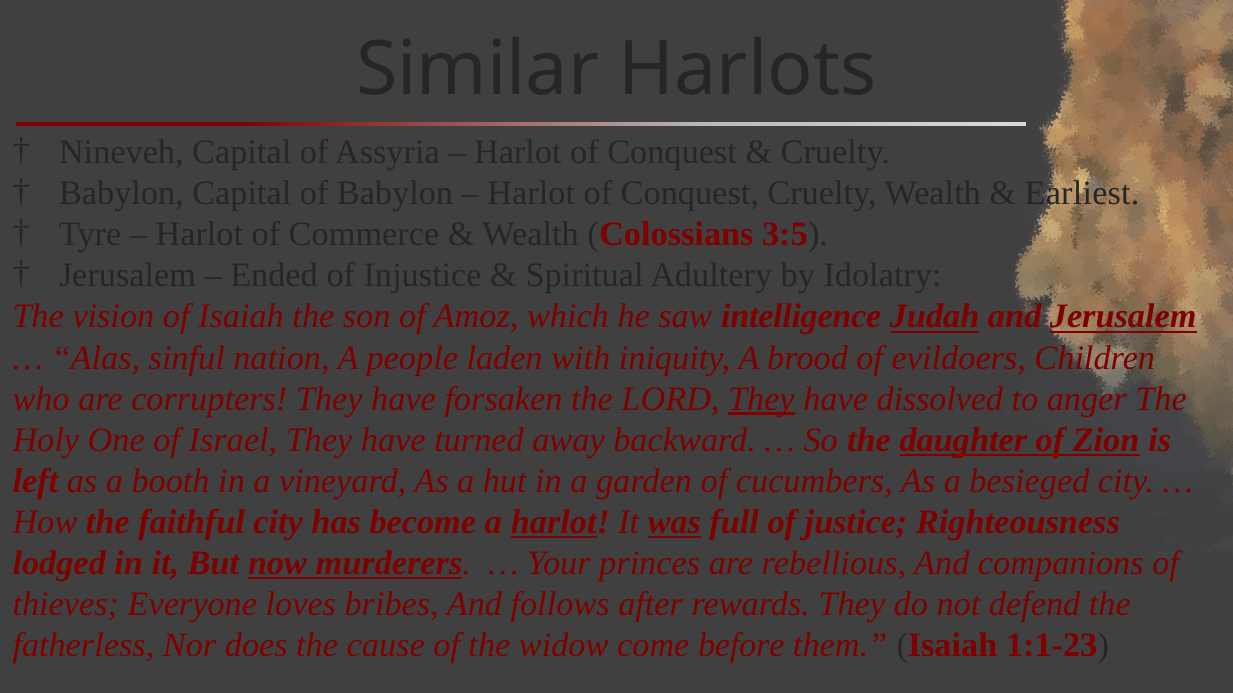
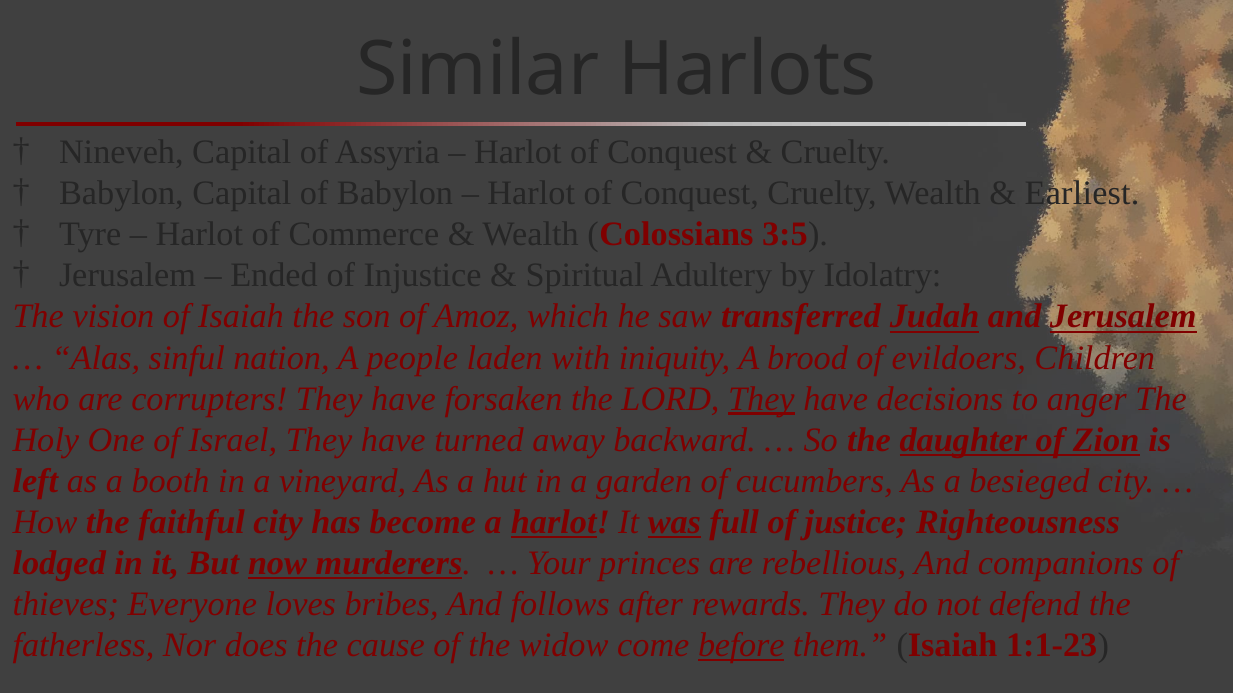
intelligence: intelligence -> transferred
dissolved: dissolved -> decisions
before underline: none -> present
